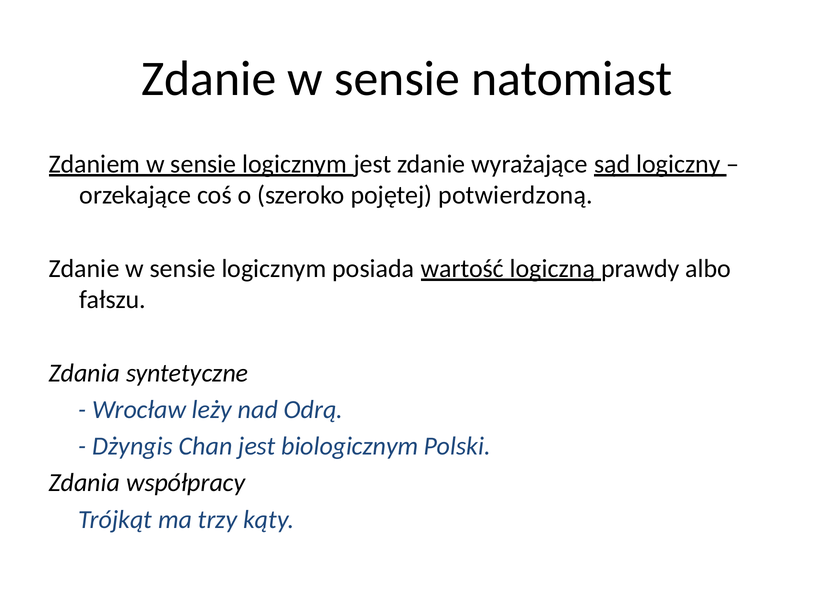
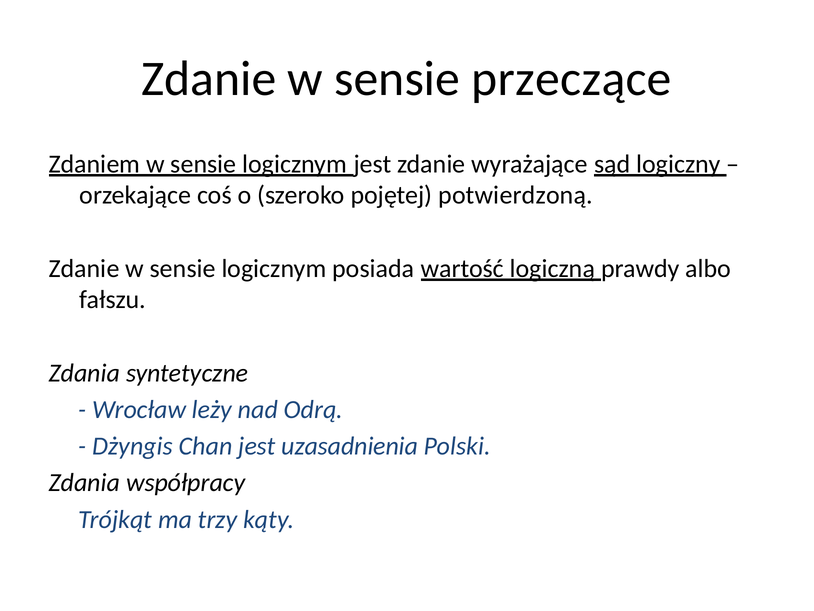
natomiast: natomiast -> przeczące
biologicznym: biologicznym -> uzasadnienia
